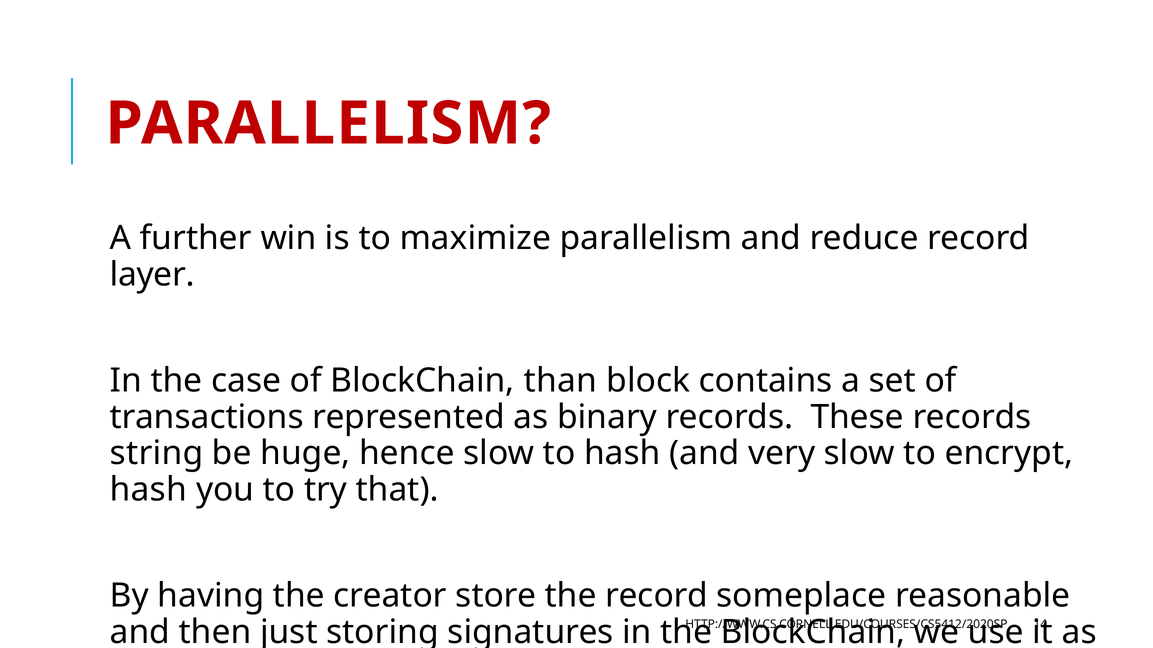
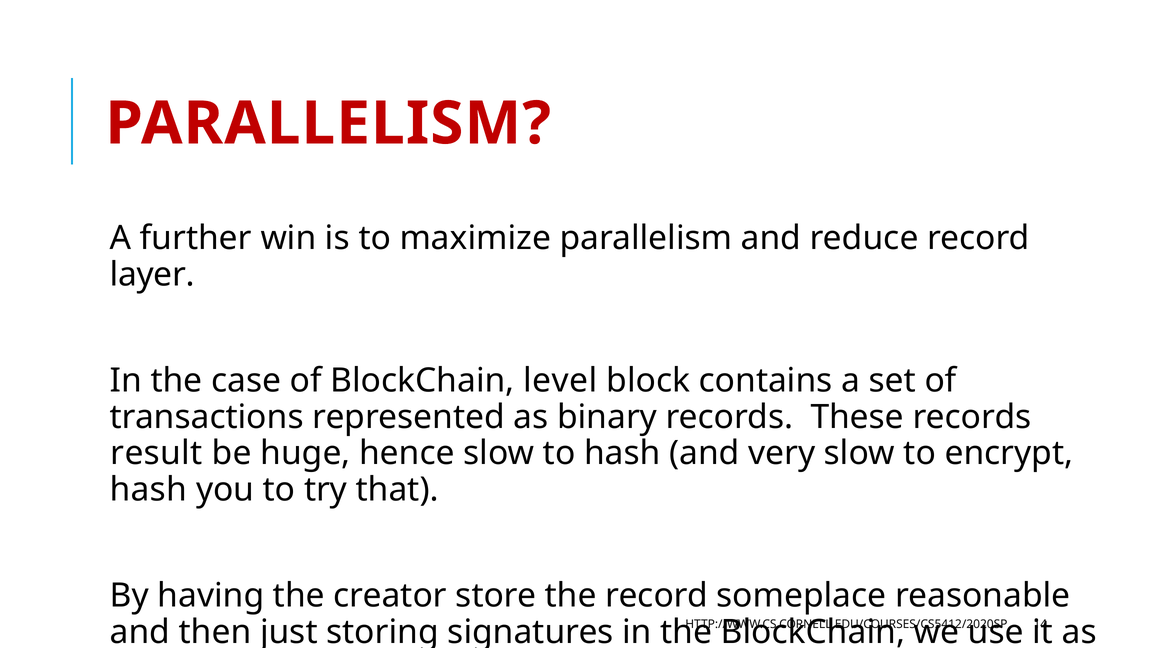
than: than -> level
string: string -> result
